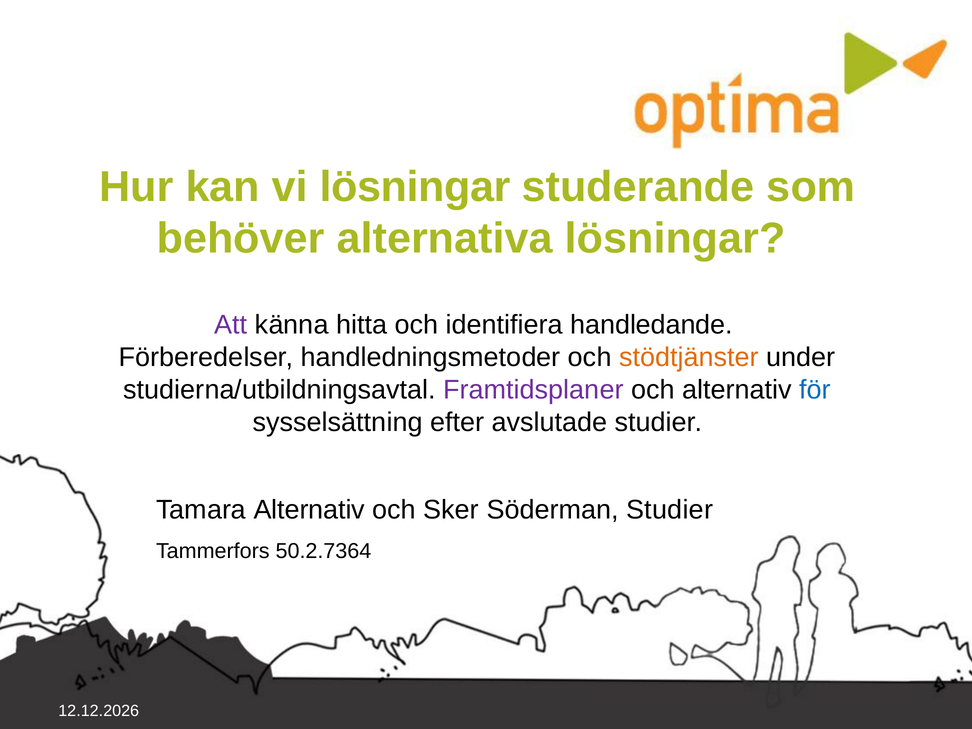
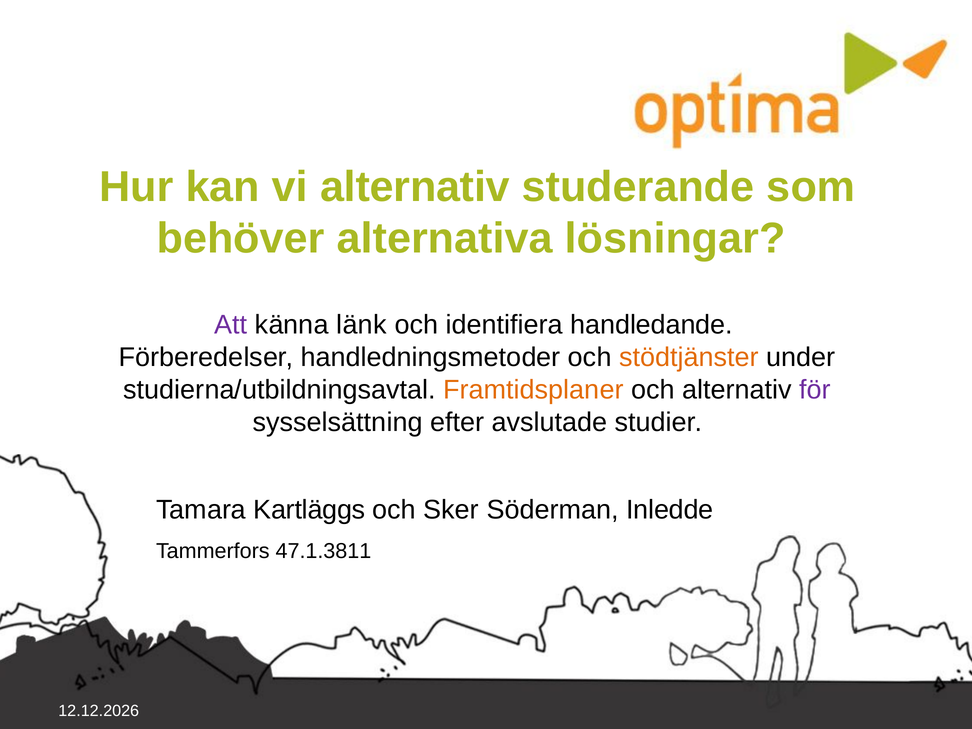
vi lösningar: lösningar -> alternativ
hitta: hitta -> länk
Framtidsplaner colour: purple -> orange
för colour: blue -> purple
Tamara Alternativ: Alternativ -> Kartläggs
Söderman Studier: Studier -> Inledde
50.2.7364: 50.2.7364 -> 47.1.3811
